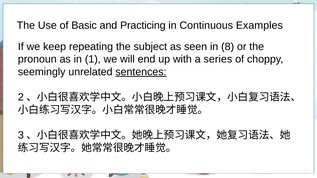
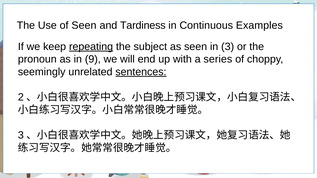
of Basic: Basic -> Seen
Practicing: Practicing -> Tardiness
repeating underline: none -> present
in 8: 8 -> 3
1: 1 -> 9
